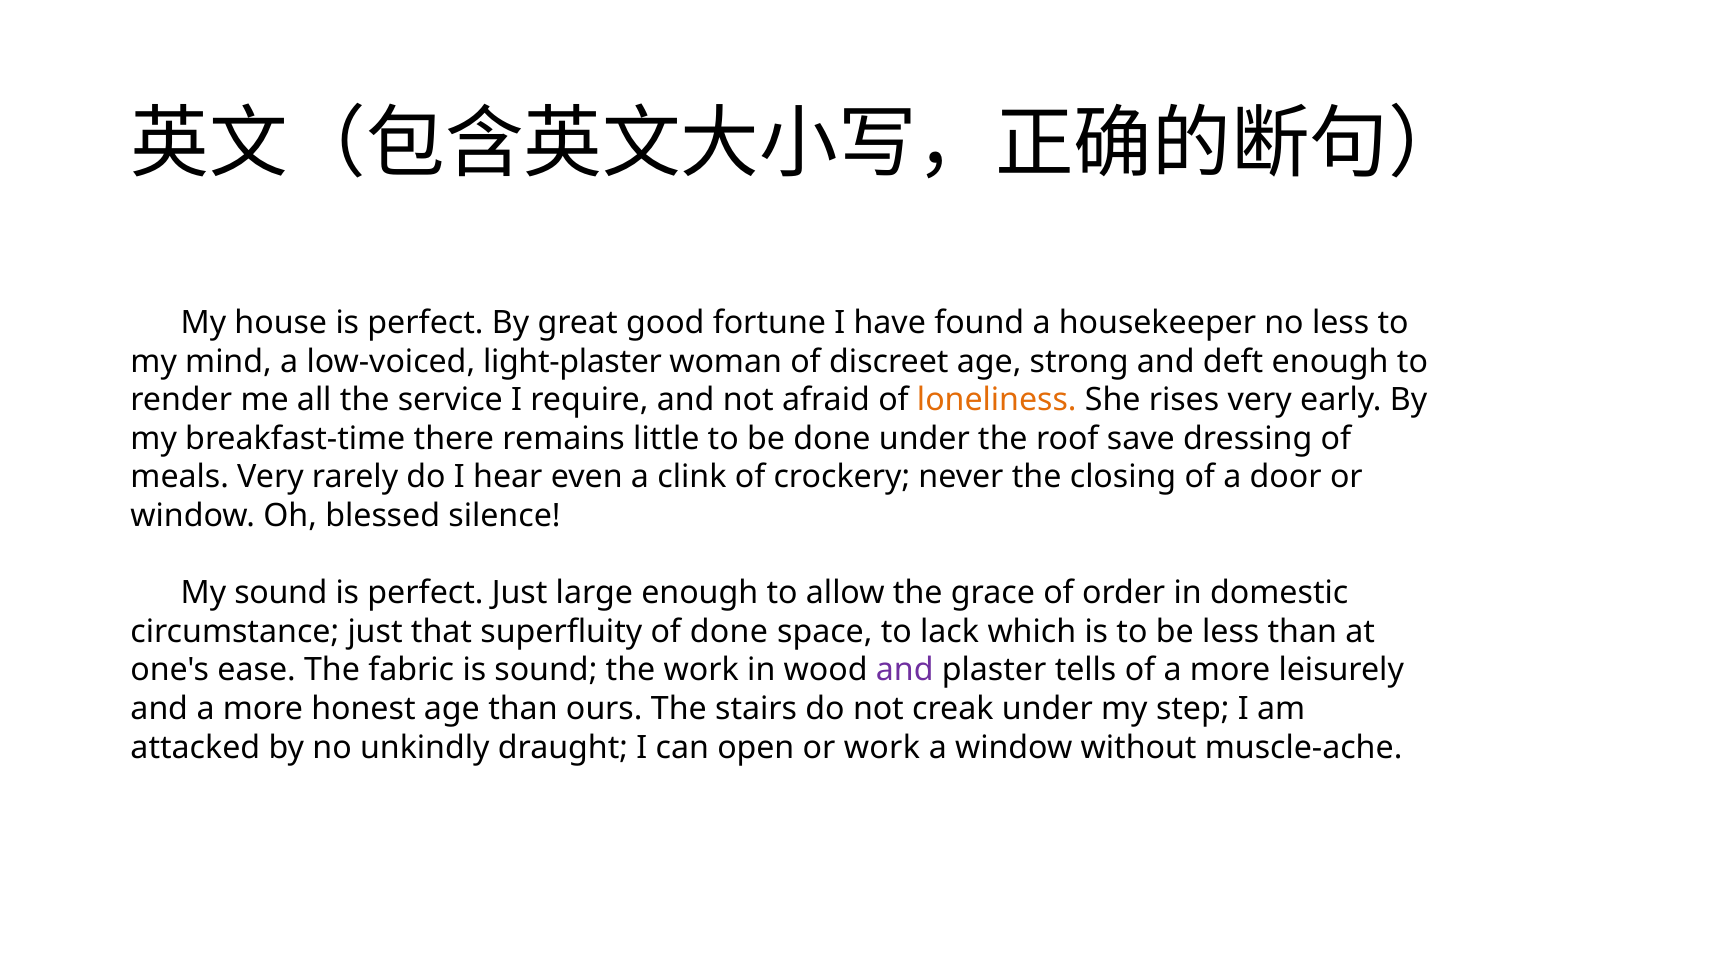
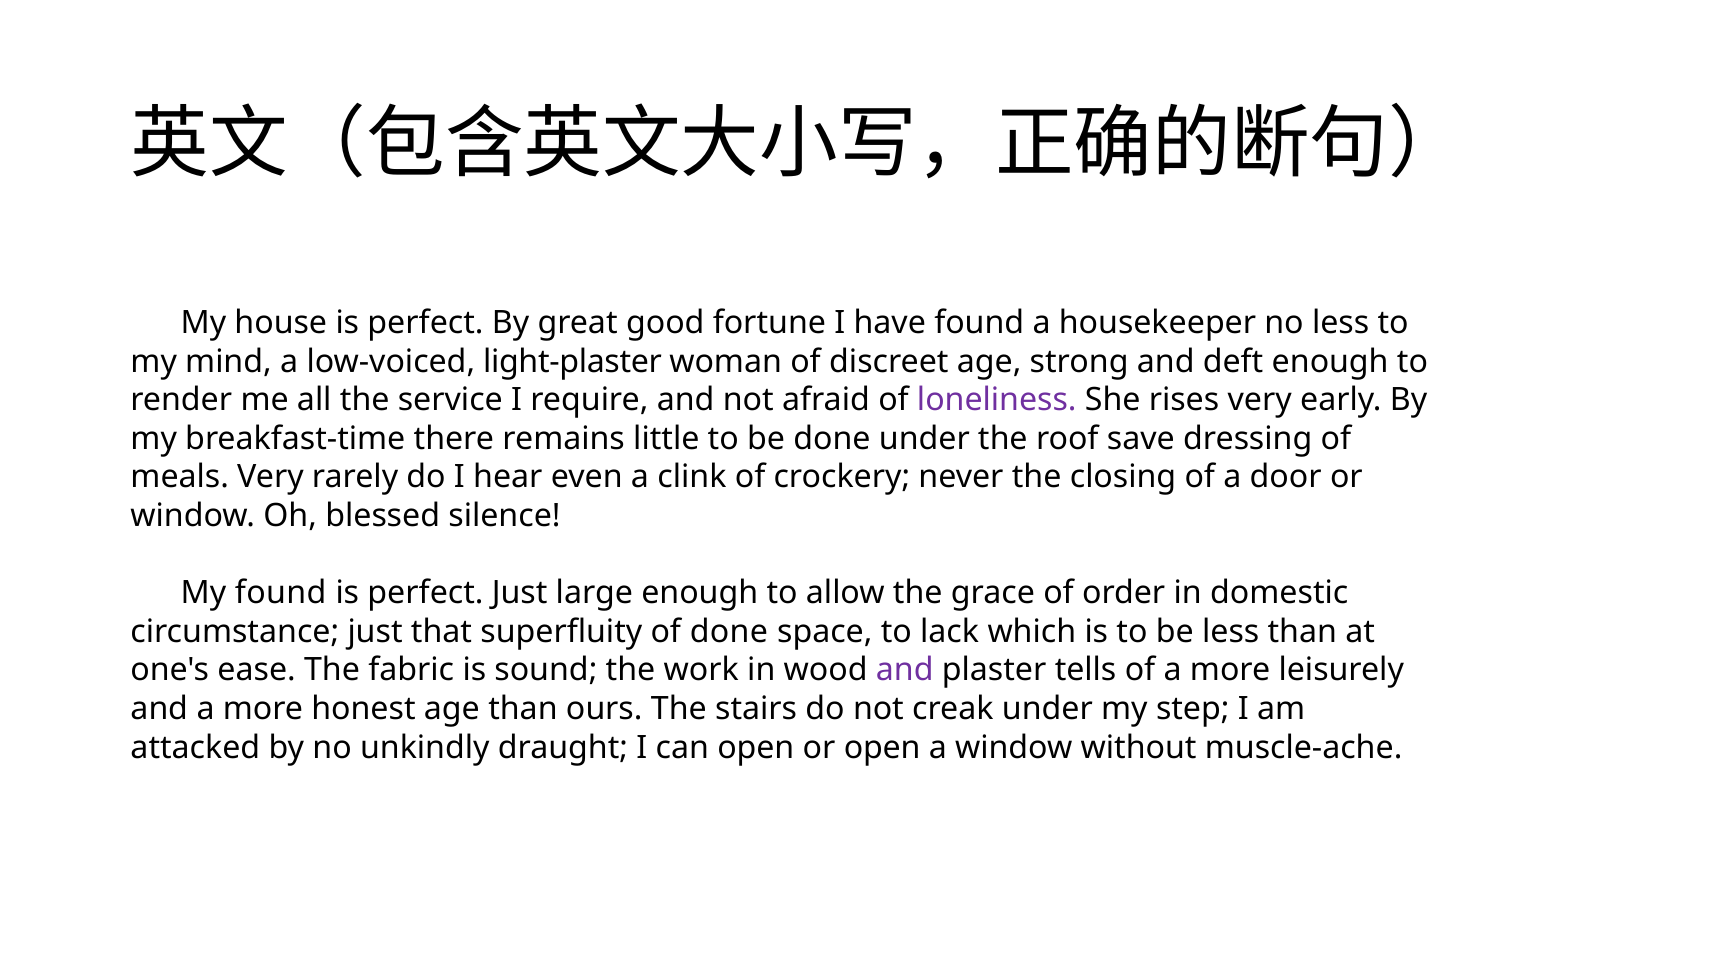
loneliness colour: orange -> purple
My sound: sound -> found
or work: work -> open
